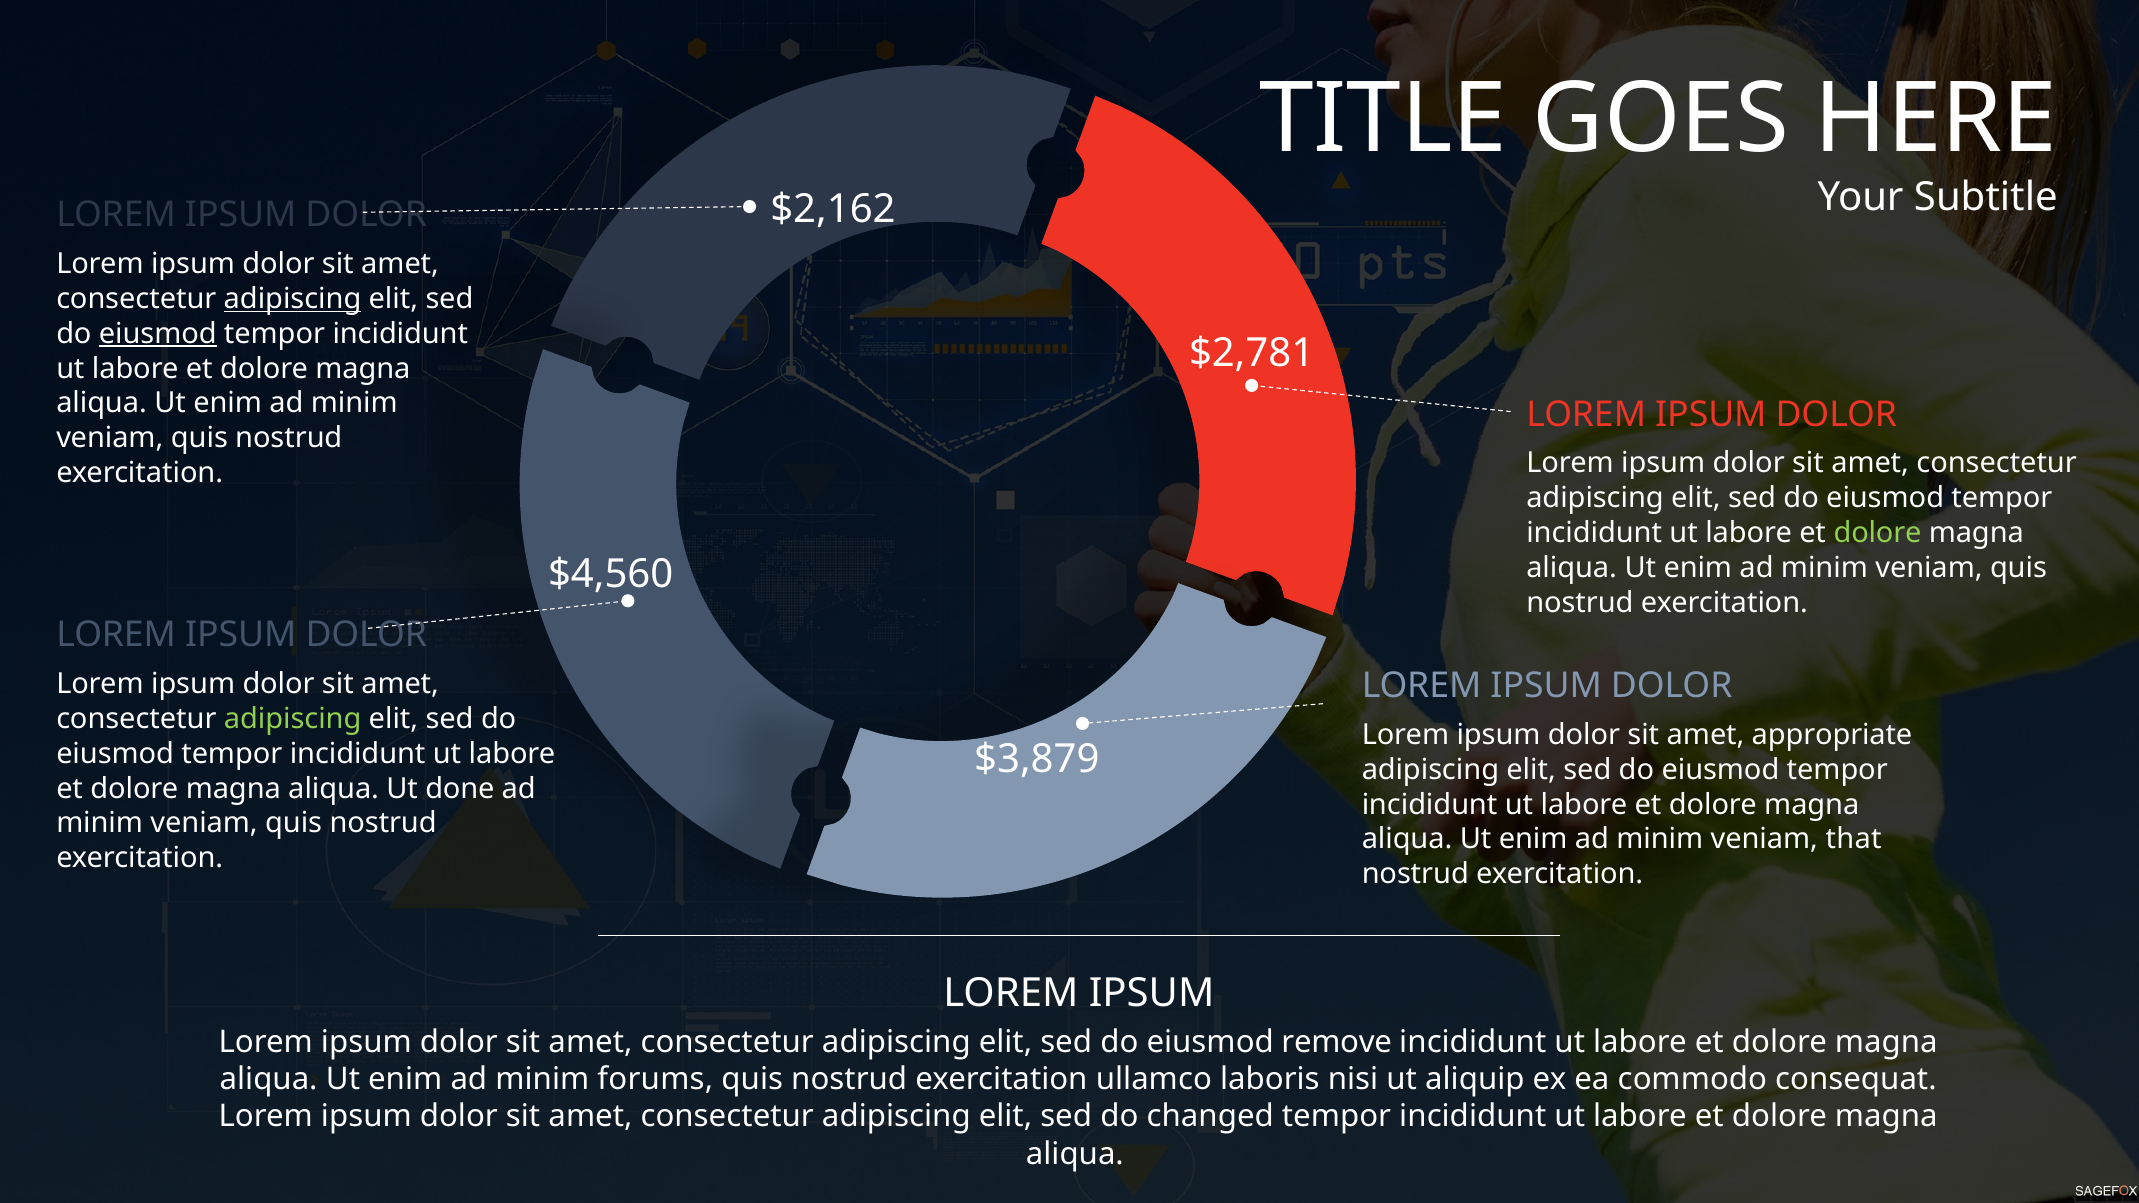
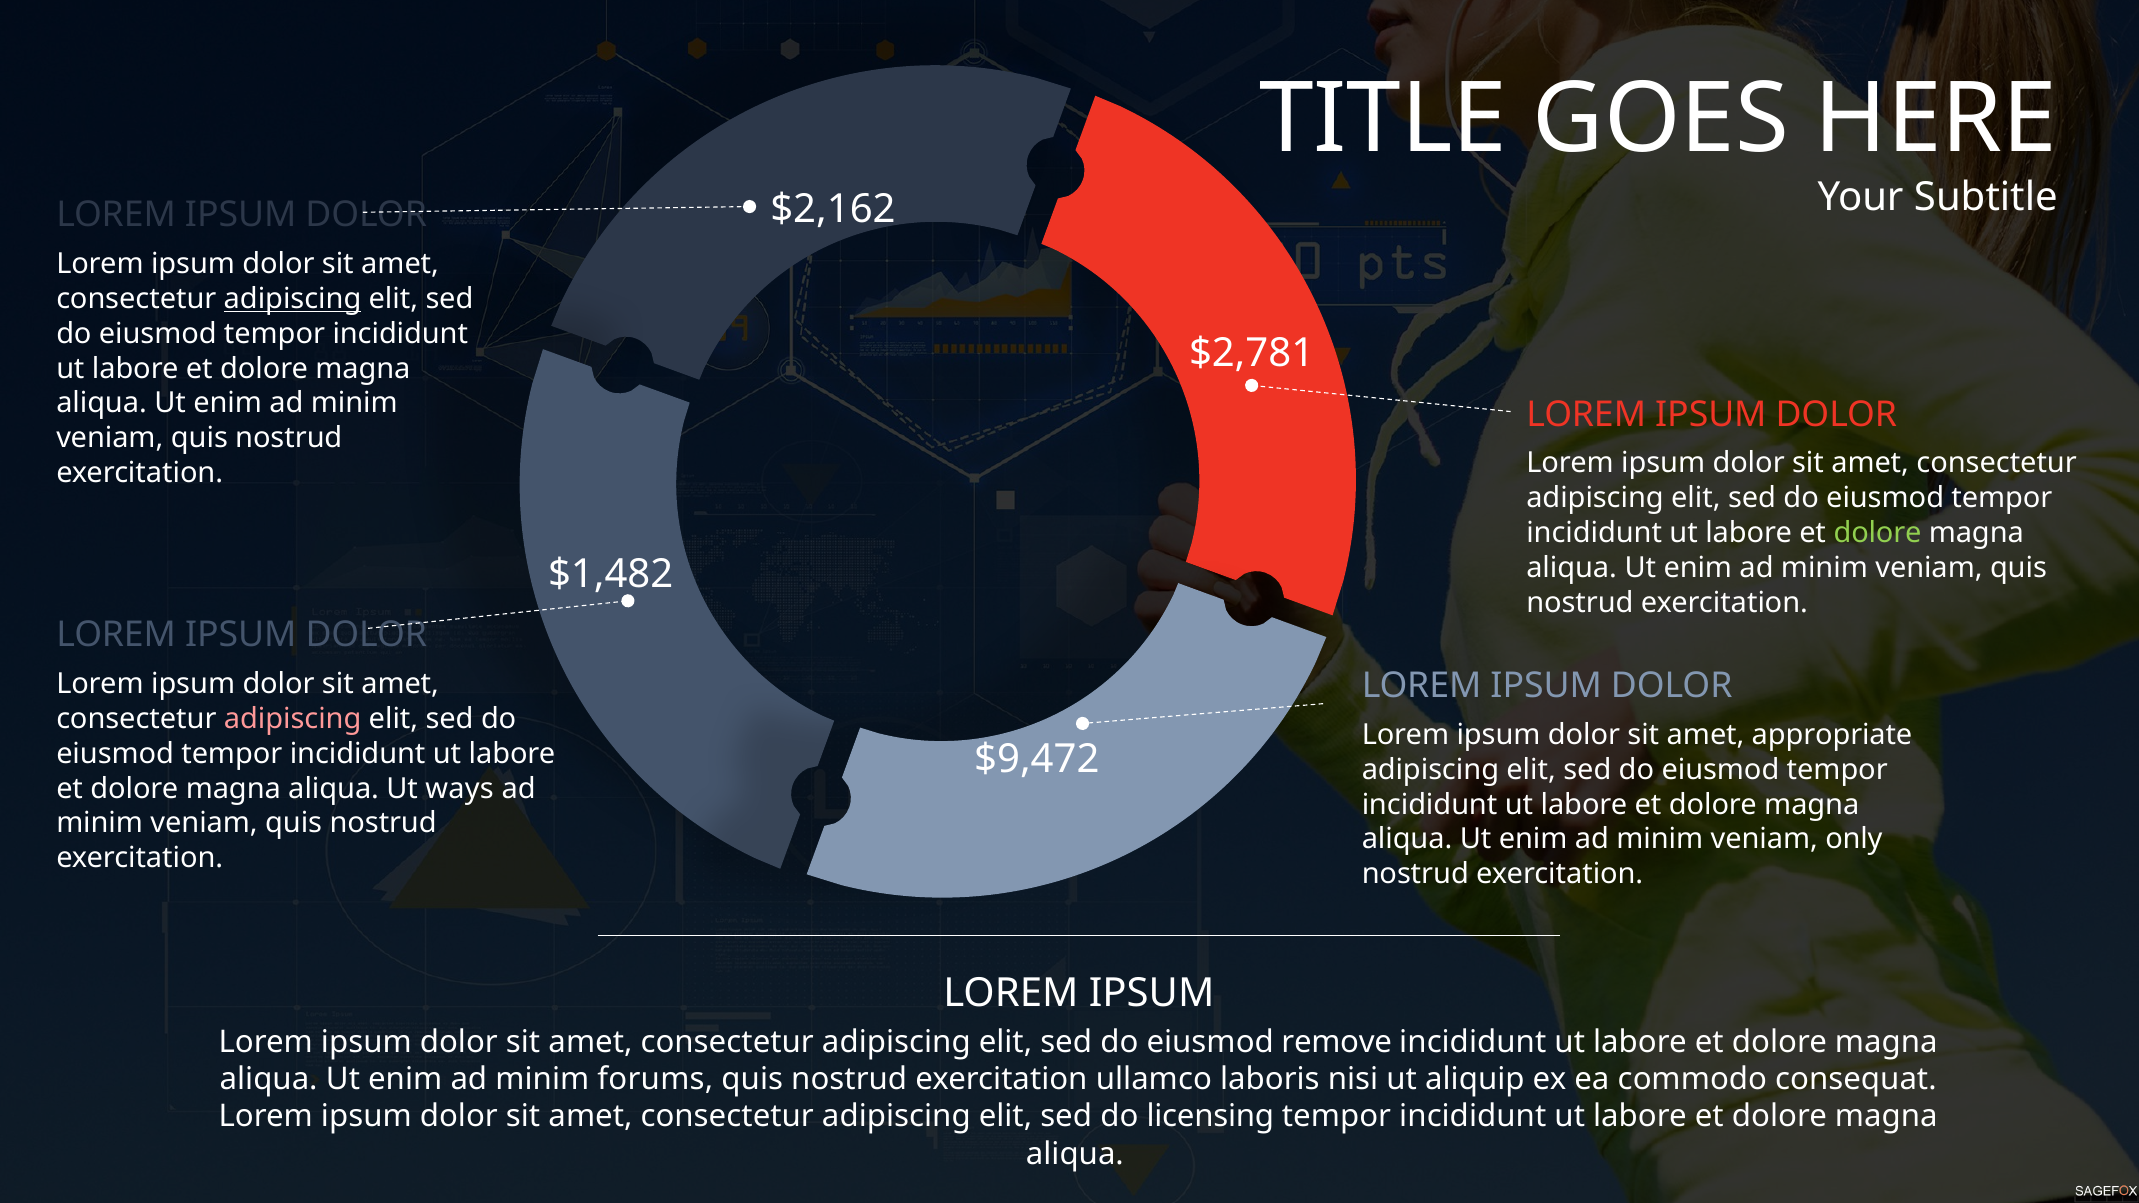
eiusmod at (158, 334) underline: present -> none
$4,560: $4,560 -> $1,482
adipiscing at (293, 719) colour: light green -> pink
$3,879: $3,879 -> $9,472
done: done -> ways
that: that -> only
changed: changed -> licensing
